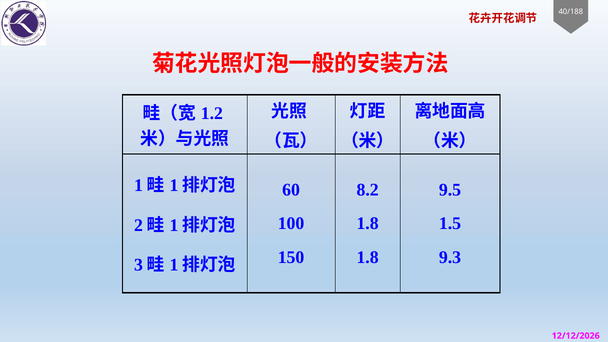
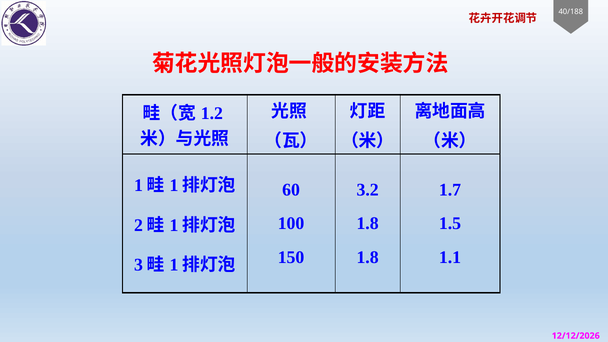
8.2: 8.2 -> 3.2
9.5: 9.5 -> 1.7
9.3: 9.3 -> 1.1
